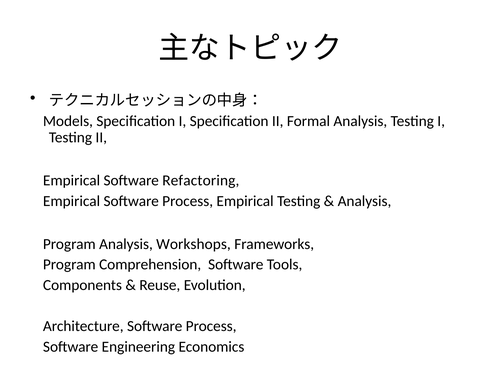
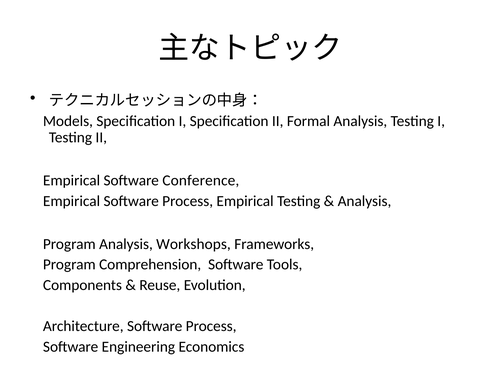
Refactoring: Refactoring -> Conference
